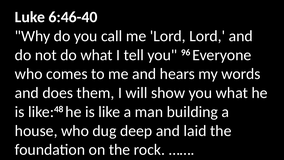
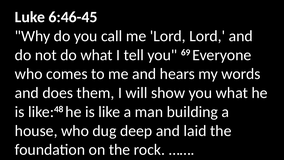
6:46-40: 6:46-40 -> 6:46-45
96: 96 -> 69
